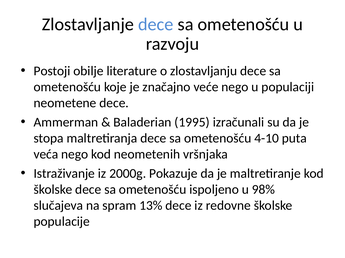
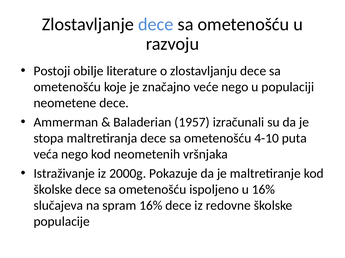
1995: 1995 -> 1957
u 98%: 98% -> 16%
spram 13%: 13% -> 16%
